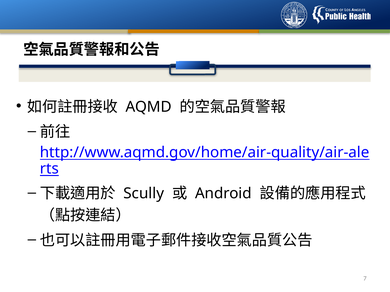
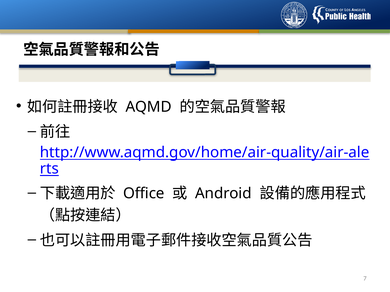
Scully: Scully -> Office
